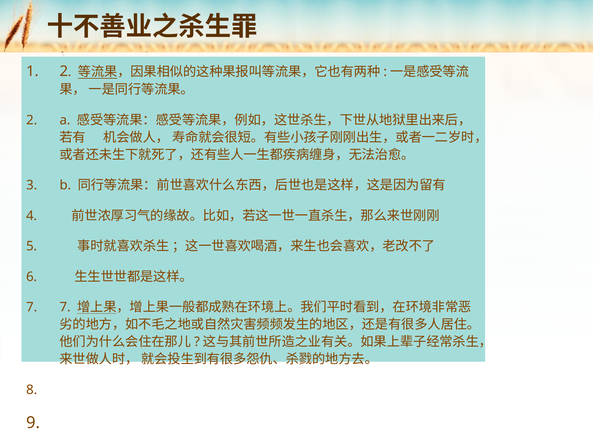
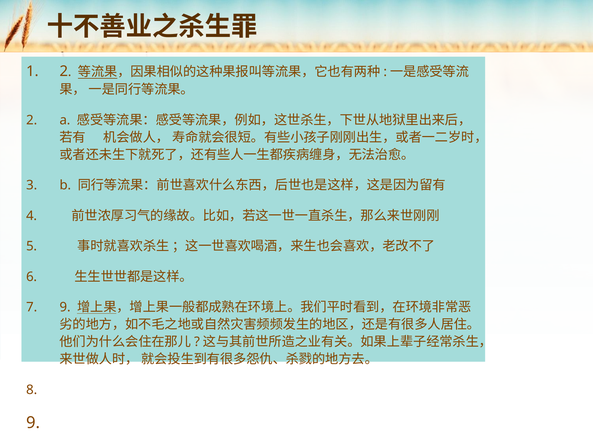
7 at (65, 308): 7 -> 9
